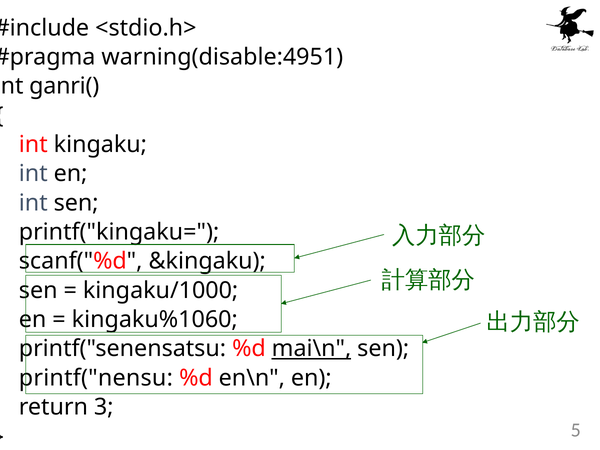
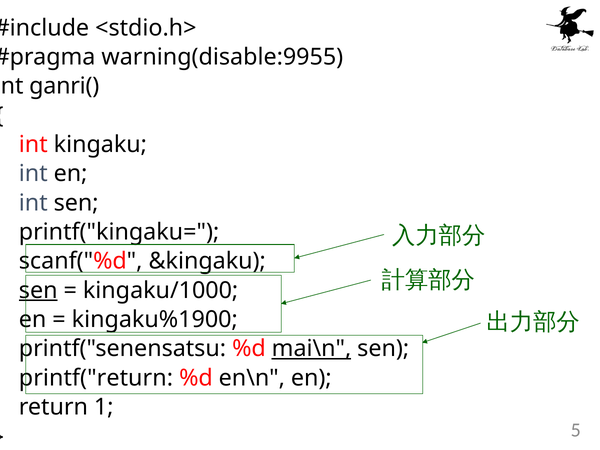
warning(disable:4951: warning(disable:4951 -> warning(disable:9955
sen at (38, 290) underline: none -> present
kingaku%1060: kingaku%1060 -> kingaku%1900
printf("nensu: printf("nensu -> printf("return
3: 3 -> 1
